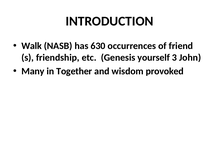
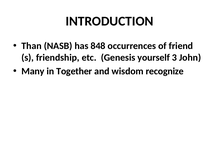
Walk: Walk -> Than
630: 630 -> 848
provoked: provoked -> recognize
